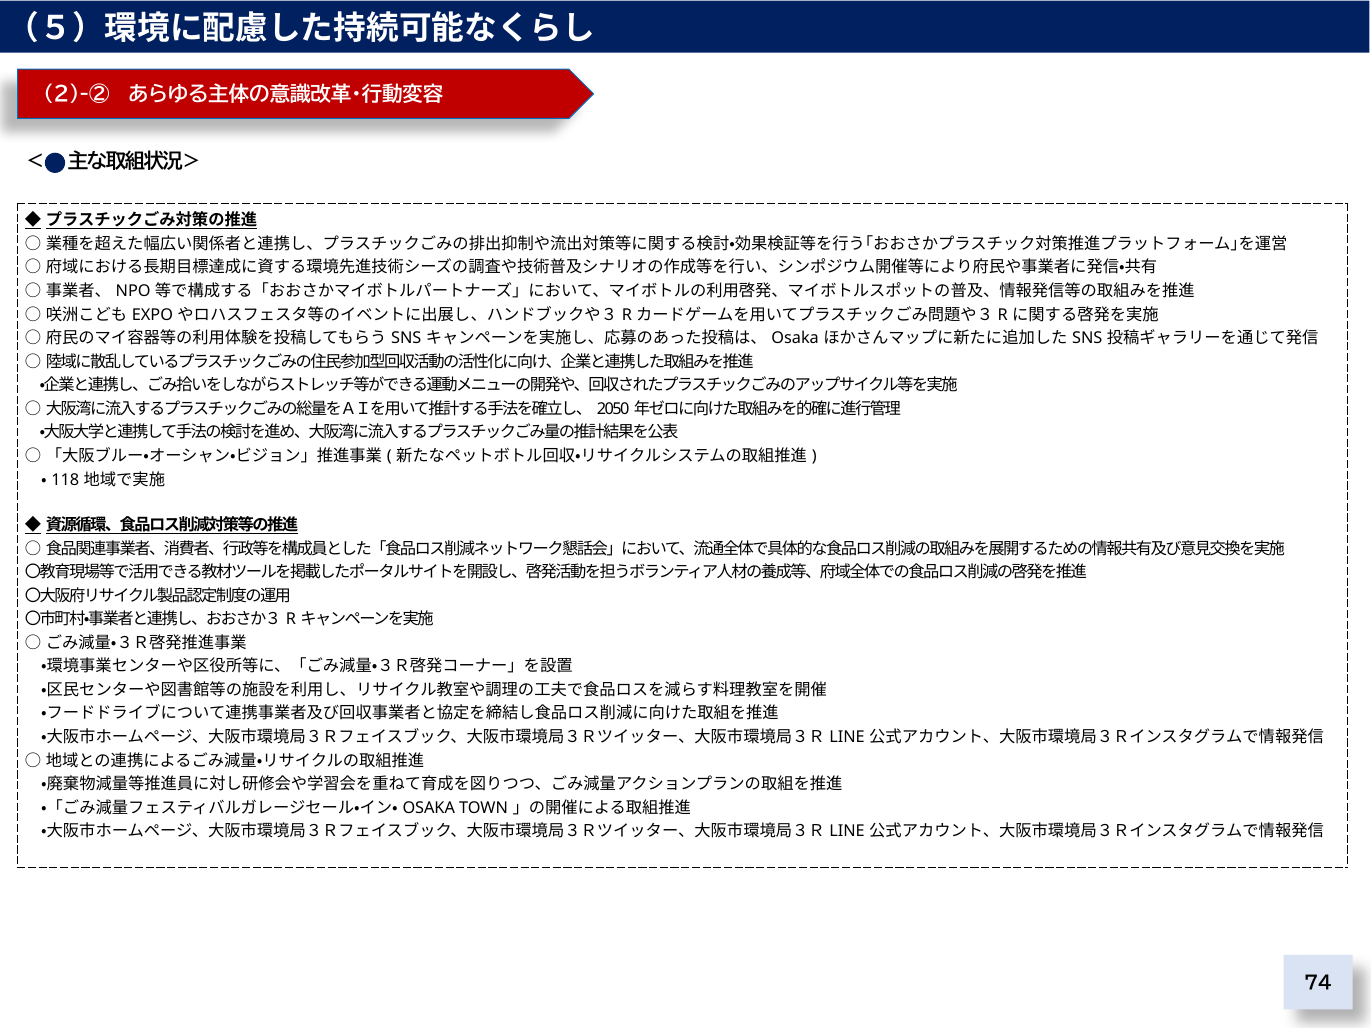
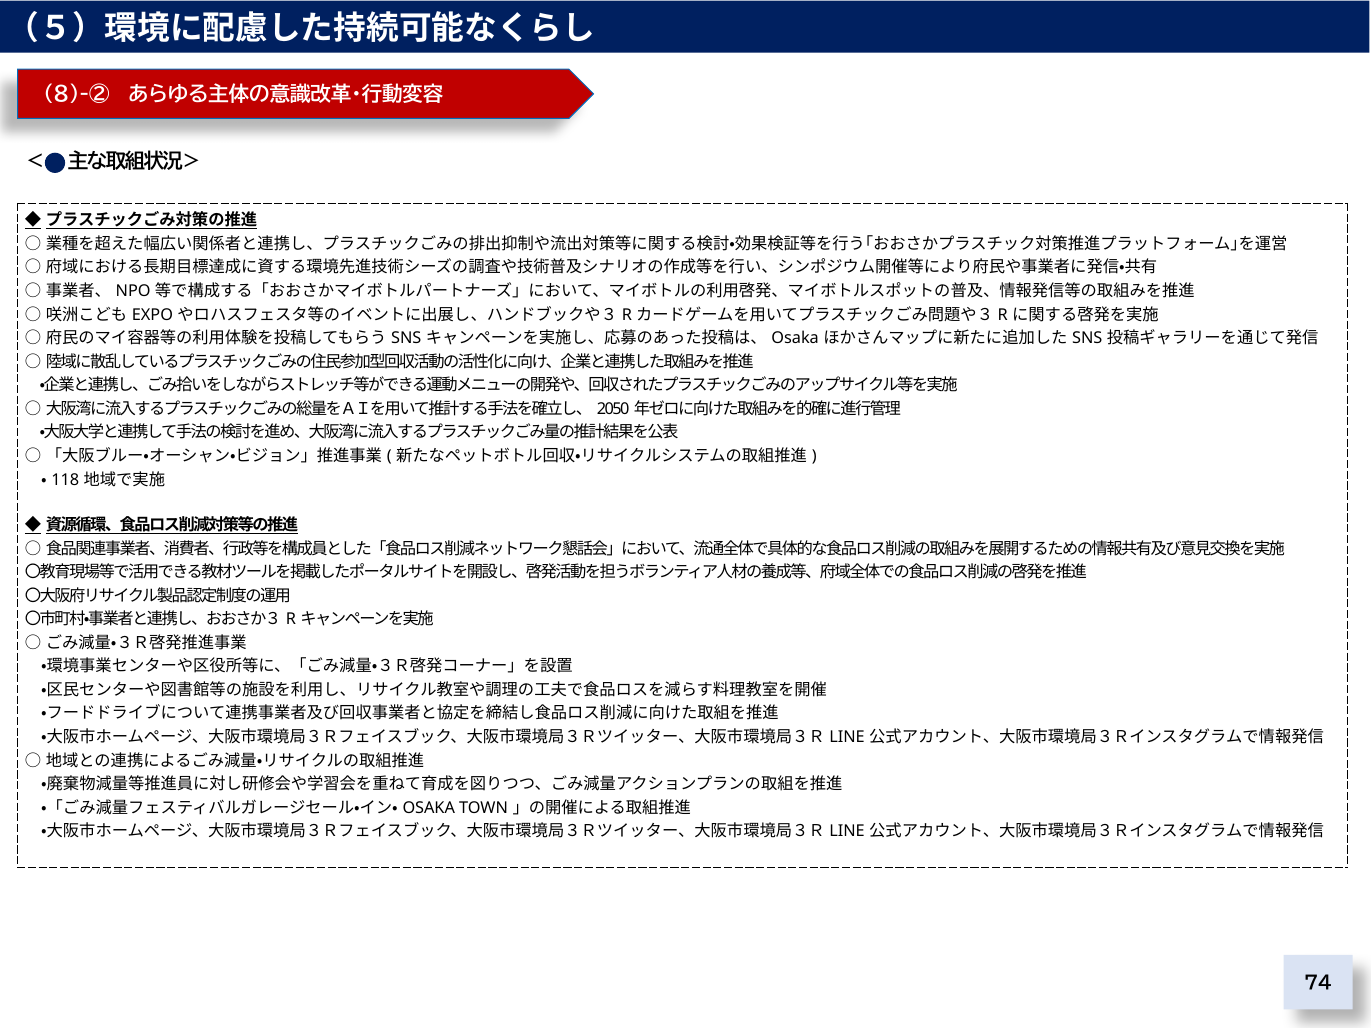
2)-②: 2)-② -> 8)-②
